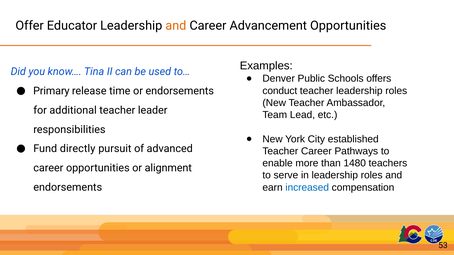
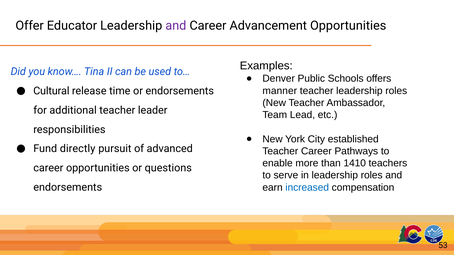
and at (176, 26) colour: orange -> purple
Primary: Primary -> Cultural
conduct: conduct -> manner
1480: 1480 -> 1410
alignment: alignment -> questions
